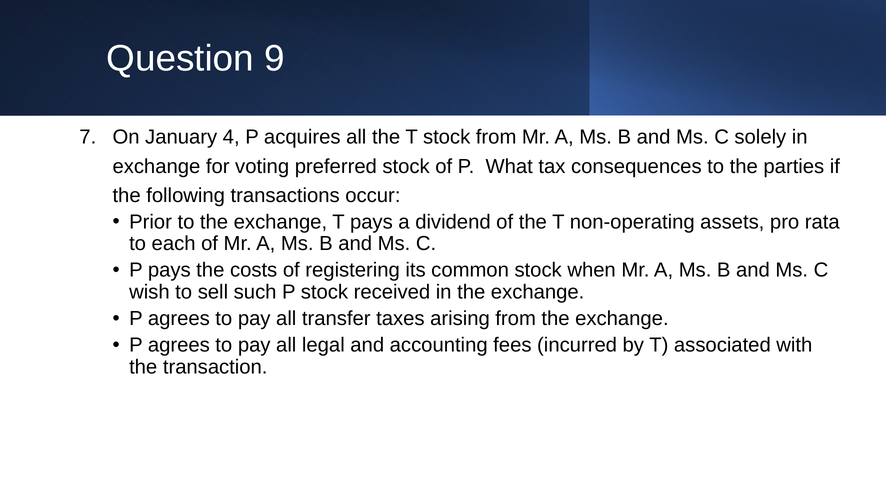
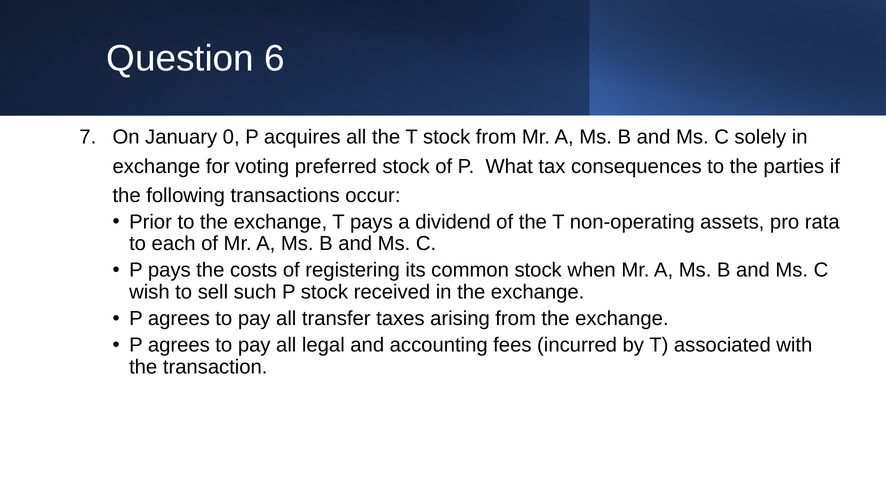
9: 9 -> 6
4: 4 -> 0
